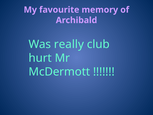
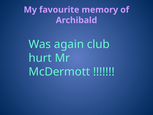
really: really -> again
